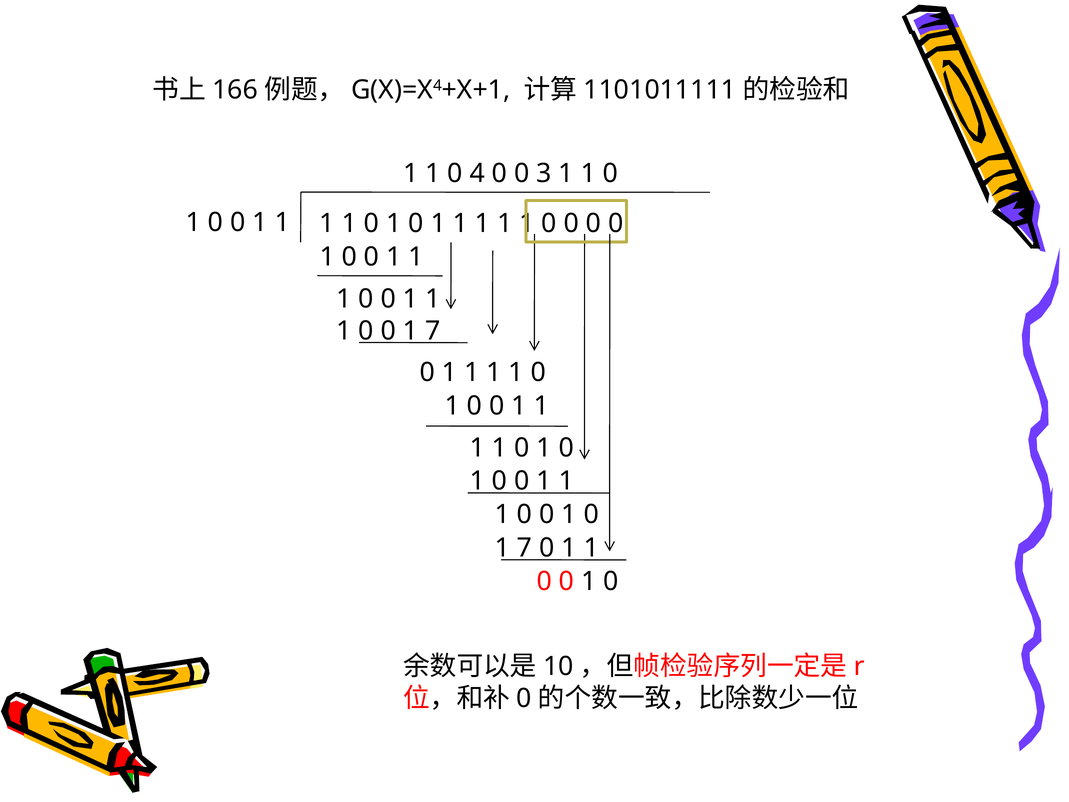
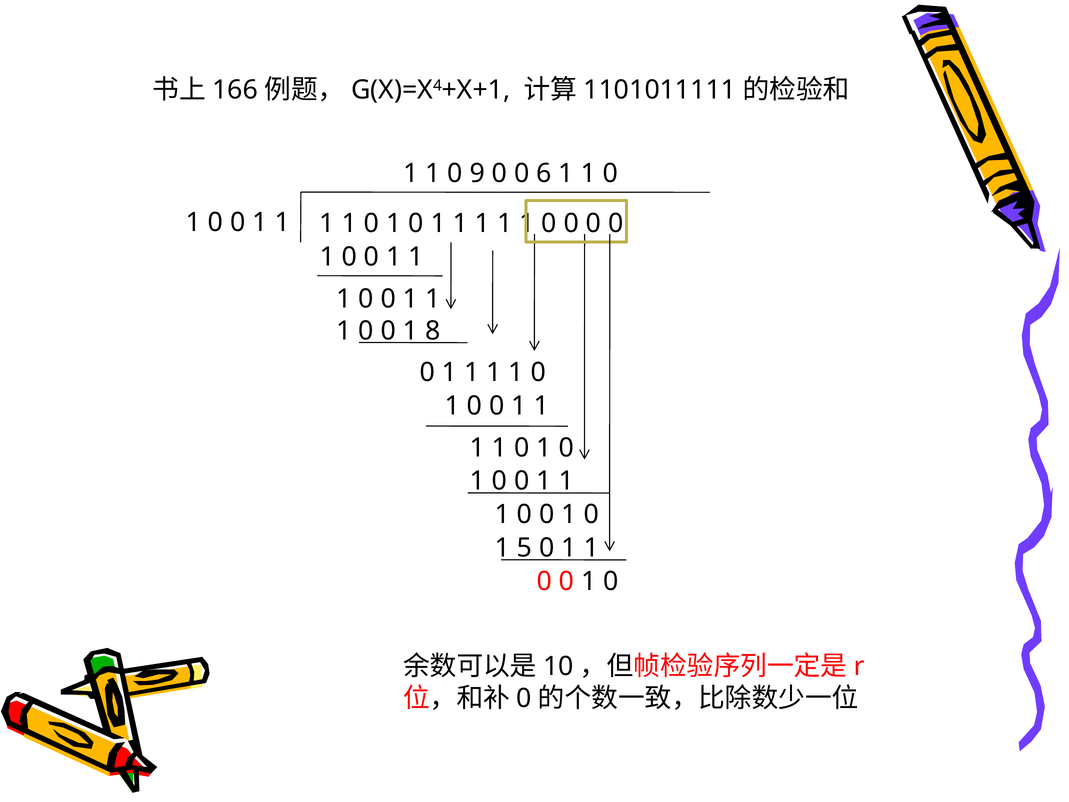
4: 4 -> 9
3: 3 -> 6
0 0 1 7: 7 -> 8
7 at (525, 548): 7 -> 5
